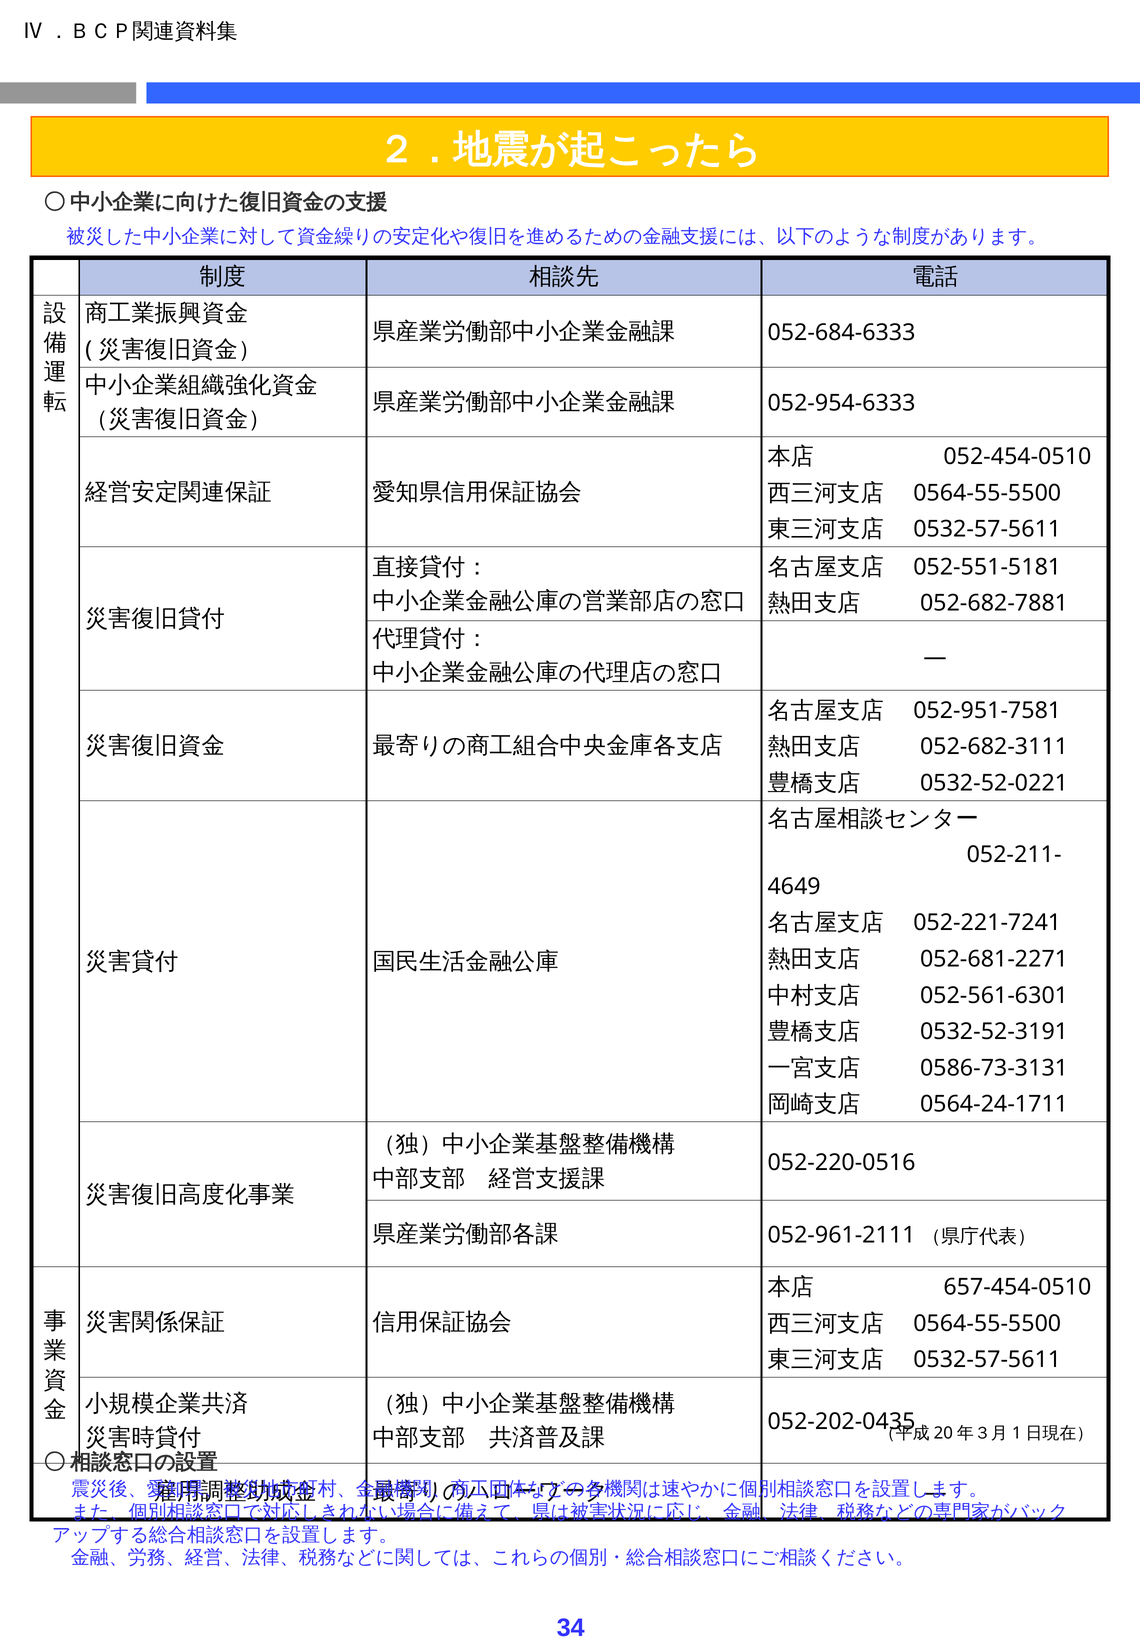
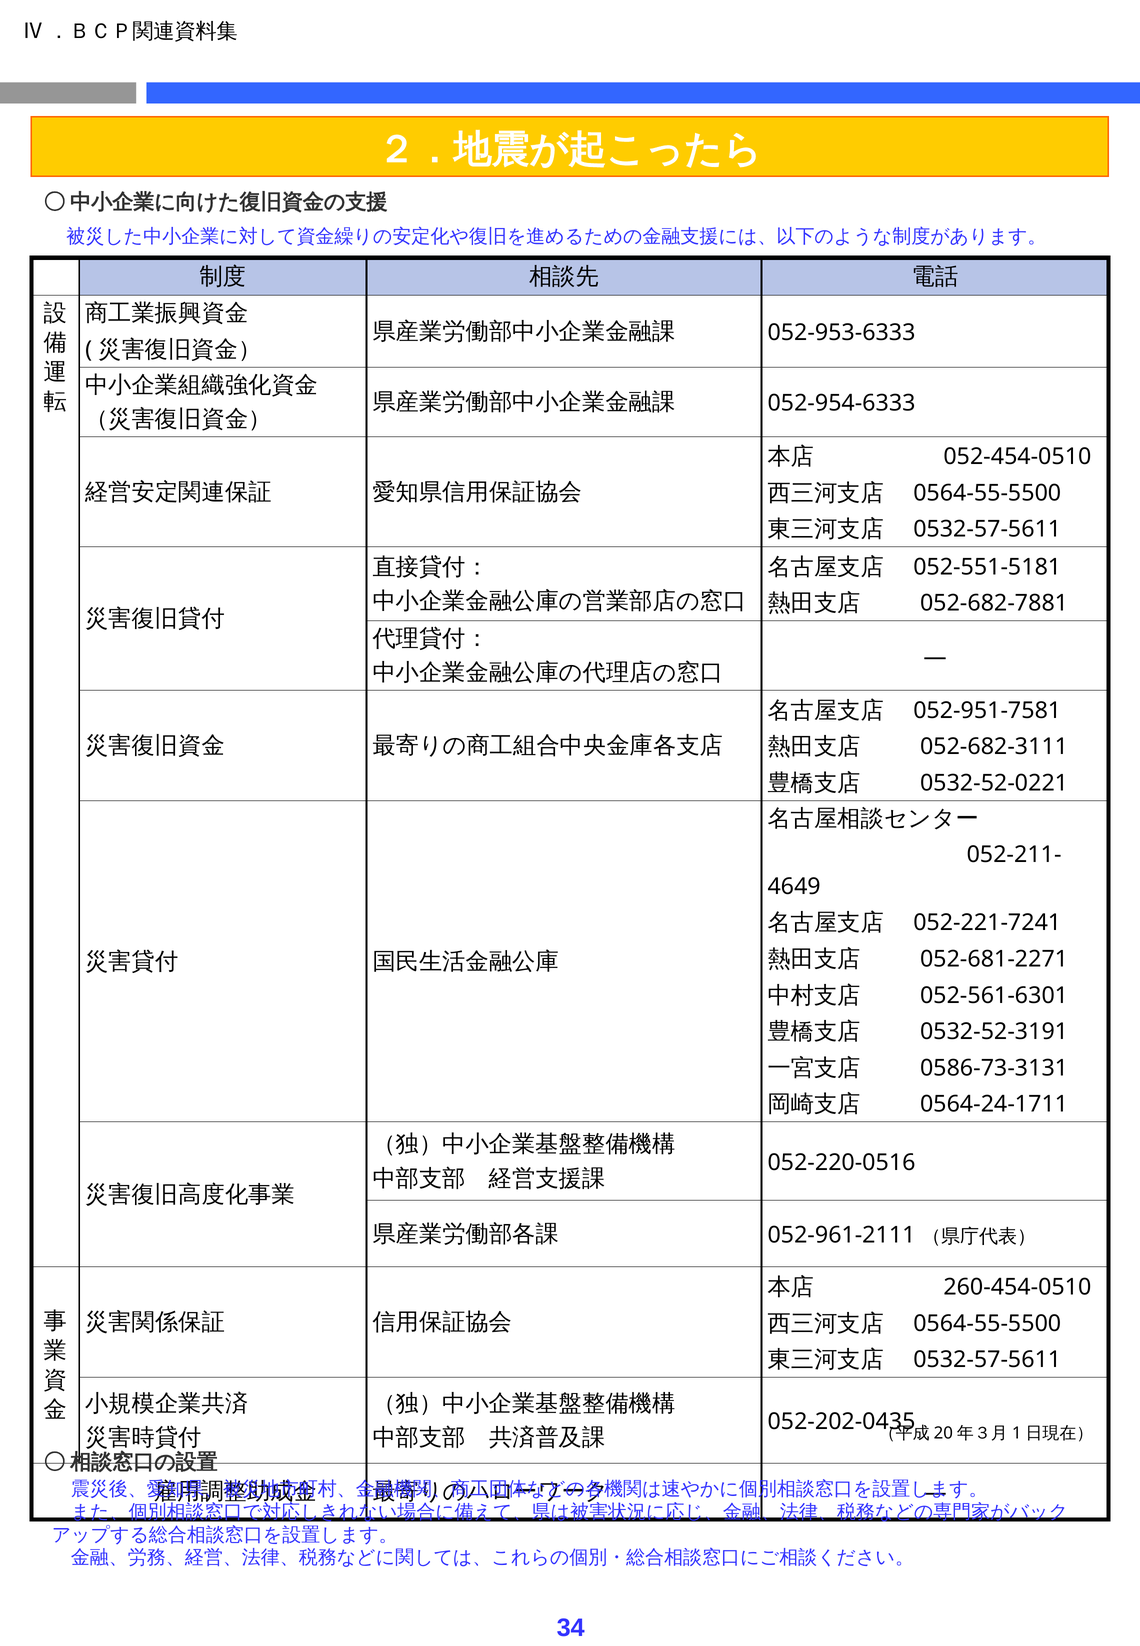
052-684-6333: 052-684-6333 -> 052-953-6333
657-454-0510: 657-454-0510 -> 260-454-0510
